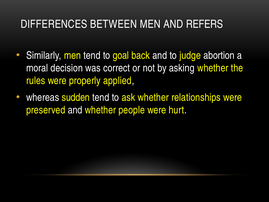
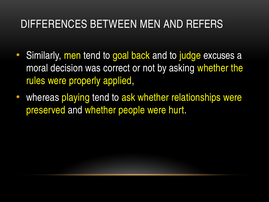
abortion: abortion -> excuses
sudden: sudden -> playing
